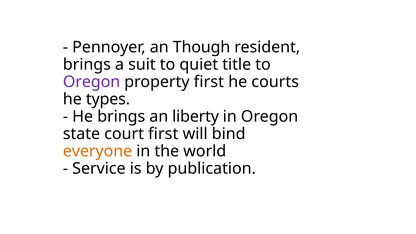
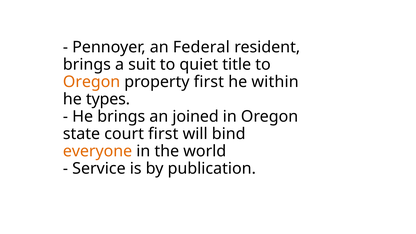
Though: Though -> Federal
Oregon at (92, 82) colour: purple -> orange
courts: courts -> within
liberty: liberty -> joined
